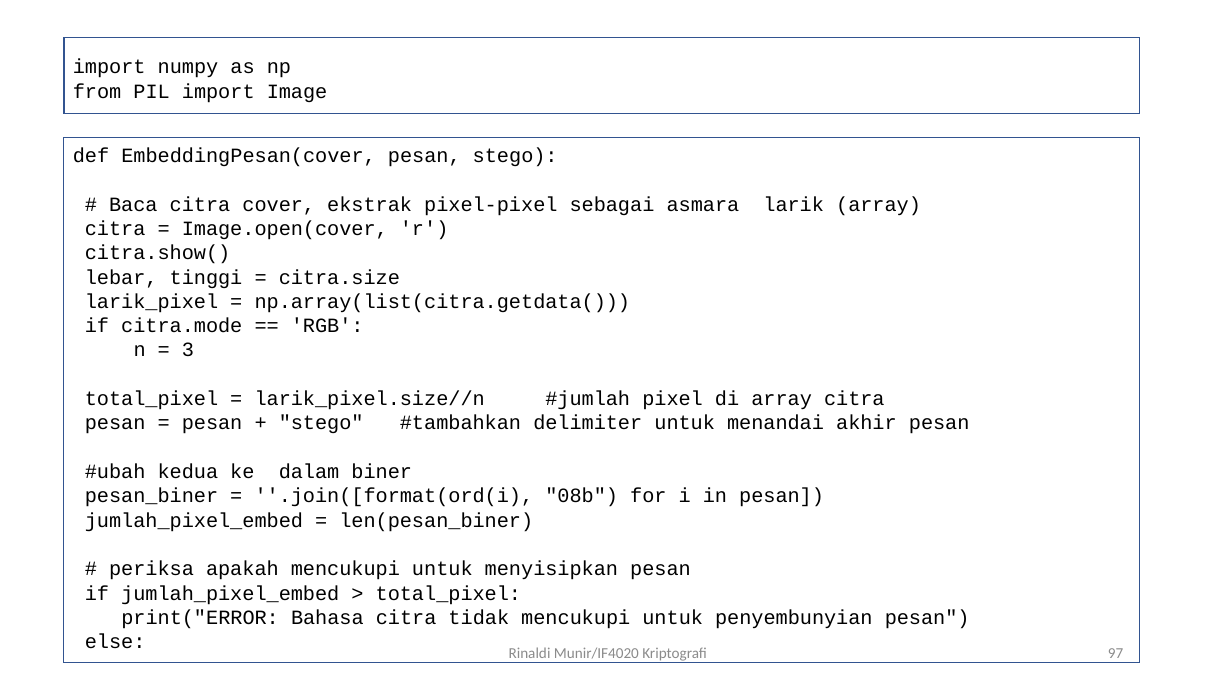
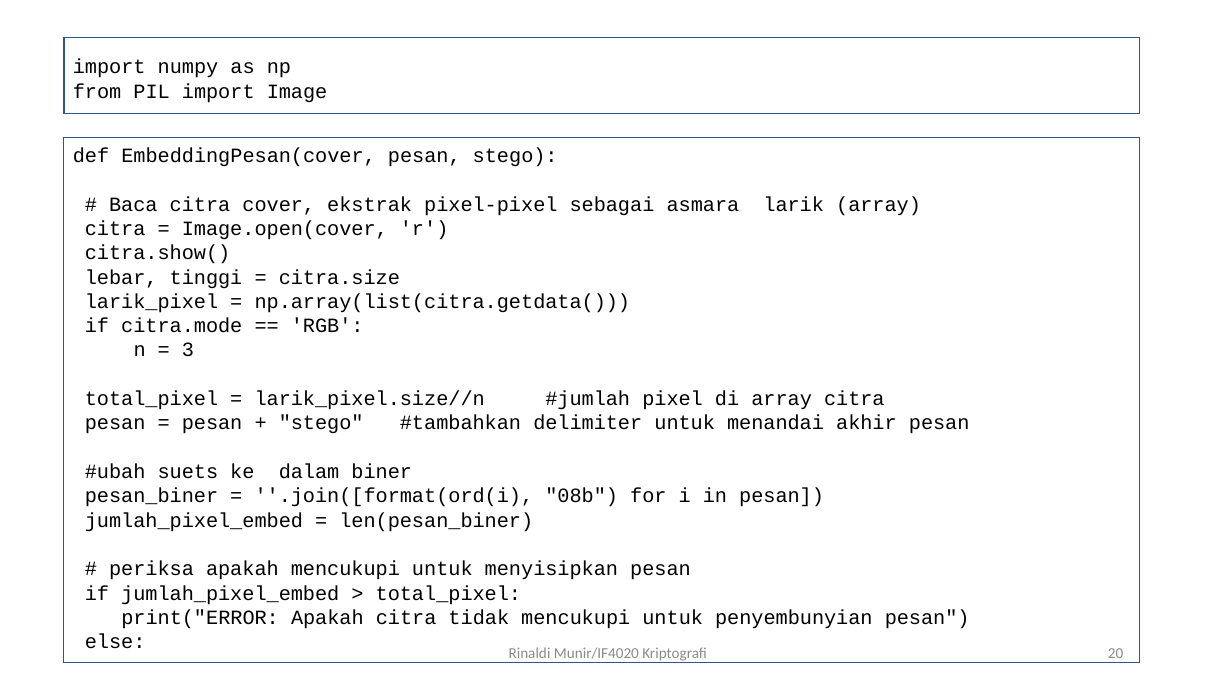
kedua: kedua -> suets
print("ERROR Bahasa: Bahasa -> Apakah
97: 97 -> 20
